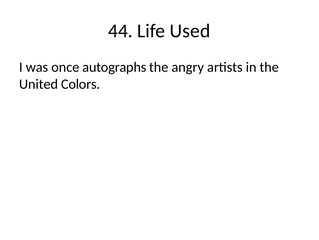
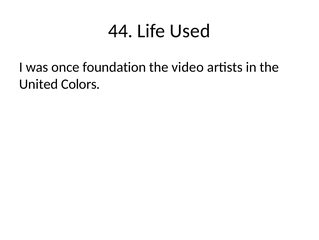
autographs: autographs -> foundation
angry: angry -> video
